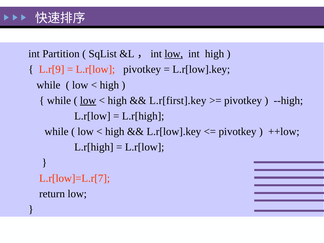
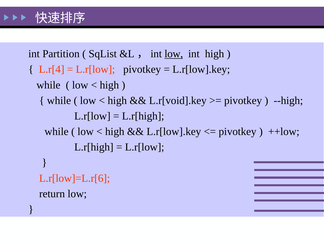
L.r[9: L.r[9 -> L.r[4
low at (88, 100) underline: present -> none
L.r[first].key: L.r[first].key -> L.r[void].key
L.r[low]=L.r[7: L.r[low]=L.r[7 -> L.r[low]=L.r[6
